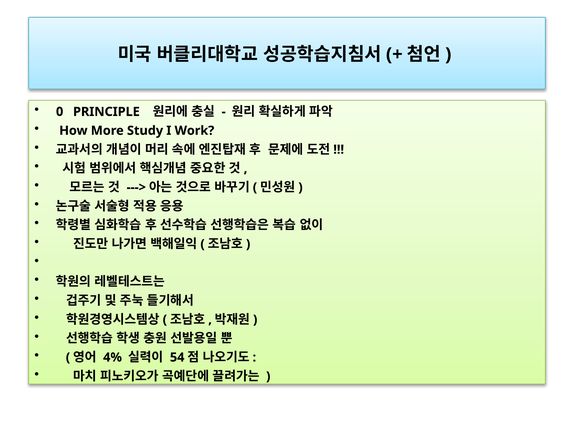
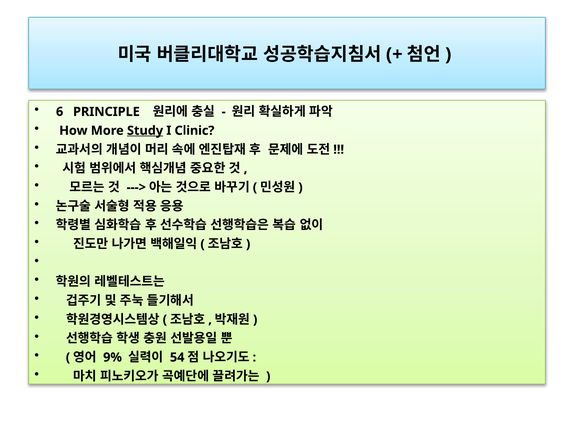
0: 0 -> 6
Study underline: none -> present
Work: Work -> Clinic
4%: 4% -> 9%
